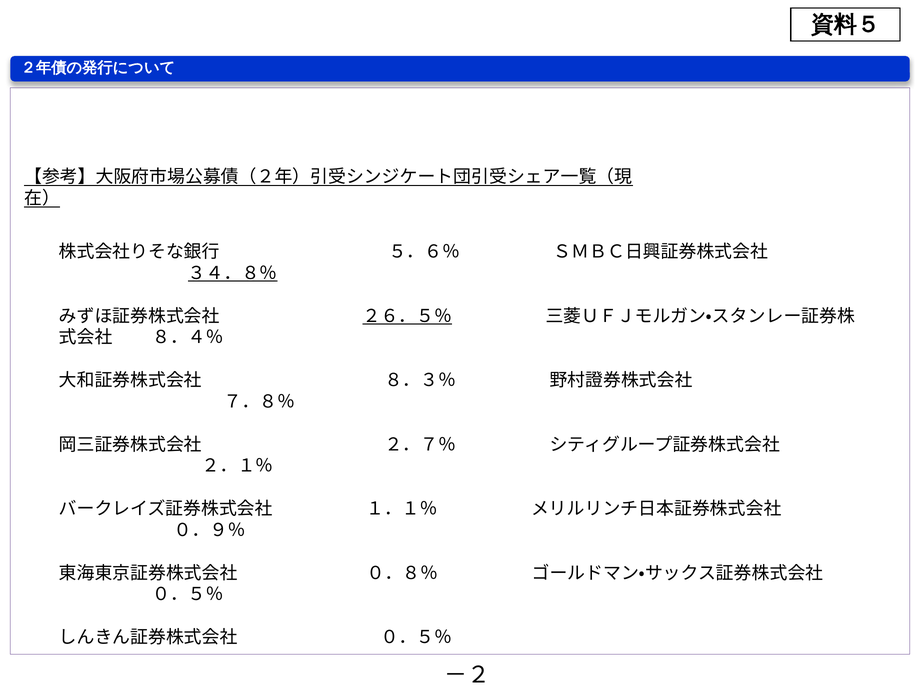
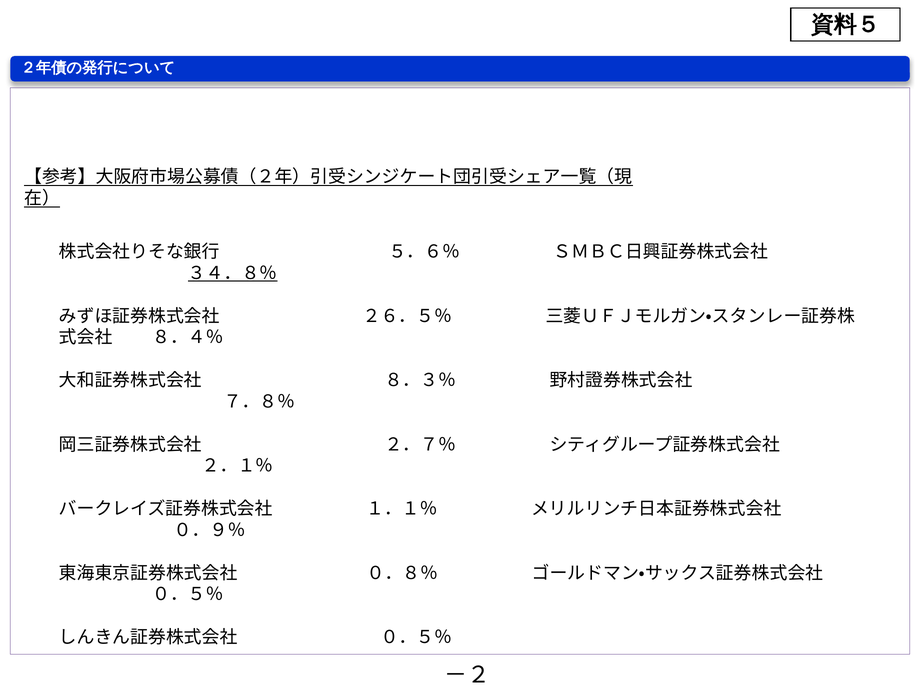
２６．５％ underline: present -> none
